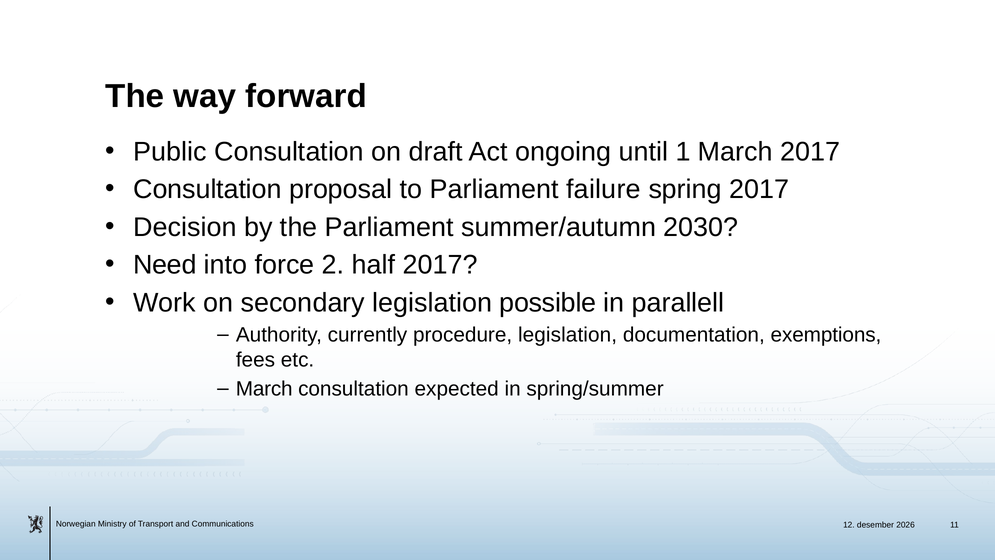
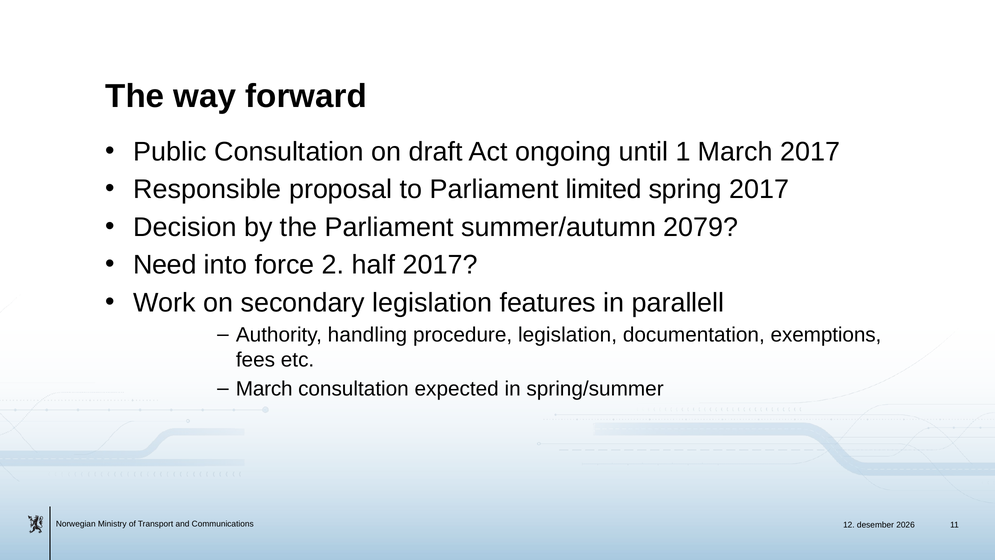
Consultation at (207, 189): Consultation -> Responsible
failure: failure -> limited
2030: 2030 -> 2079
possible: possible -> features
currently: currently -> handling
